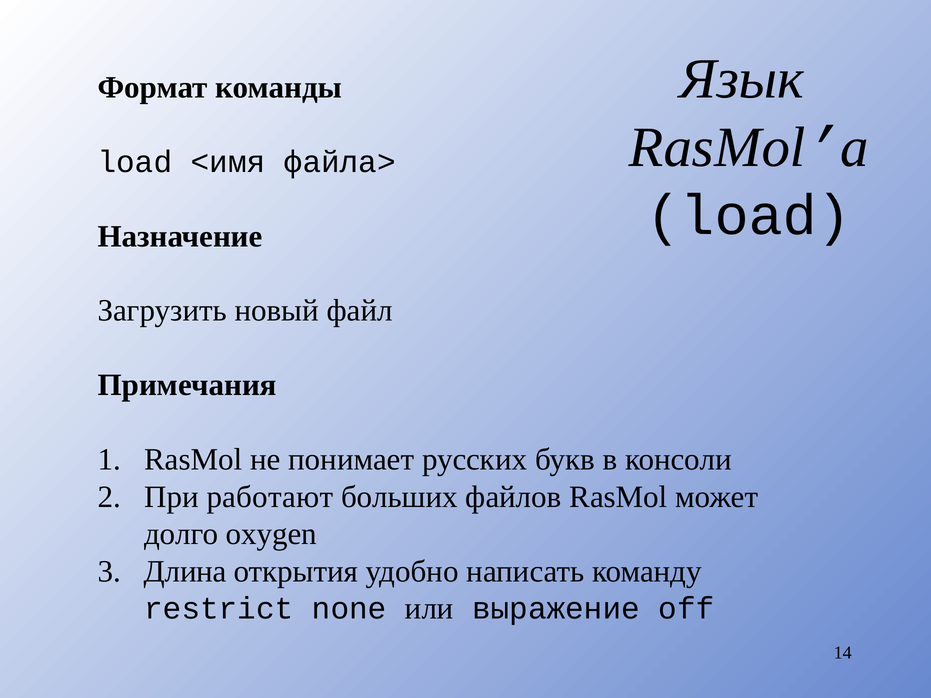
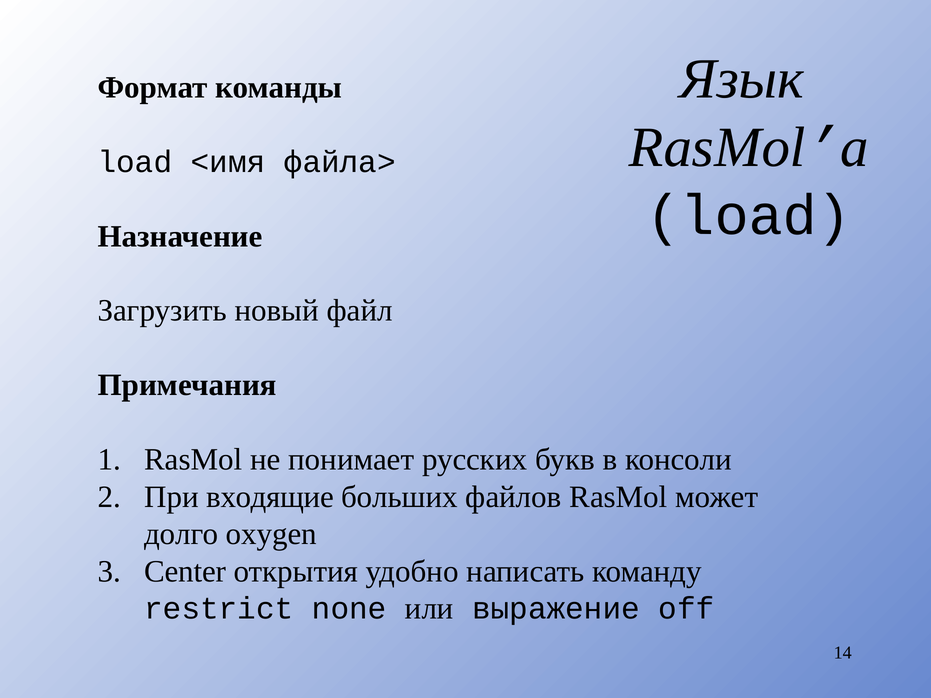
работают: работают -> входящие
Длина: Длина -> Center
